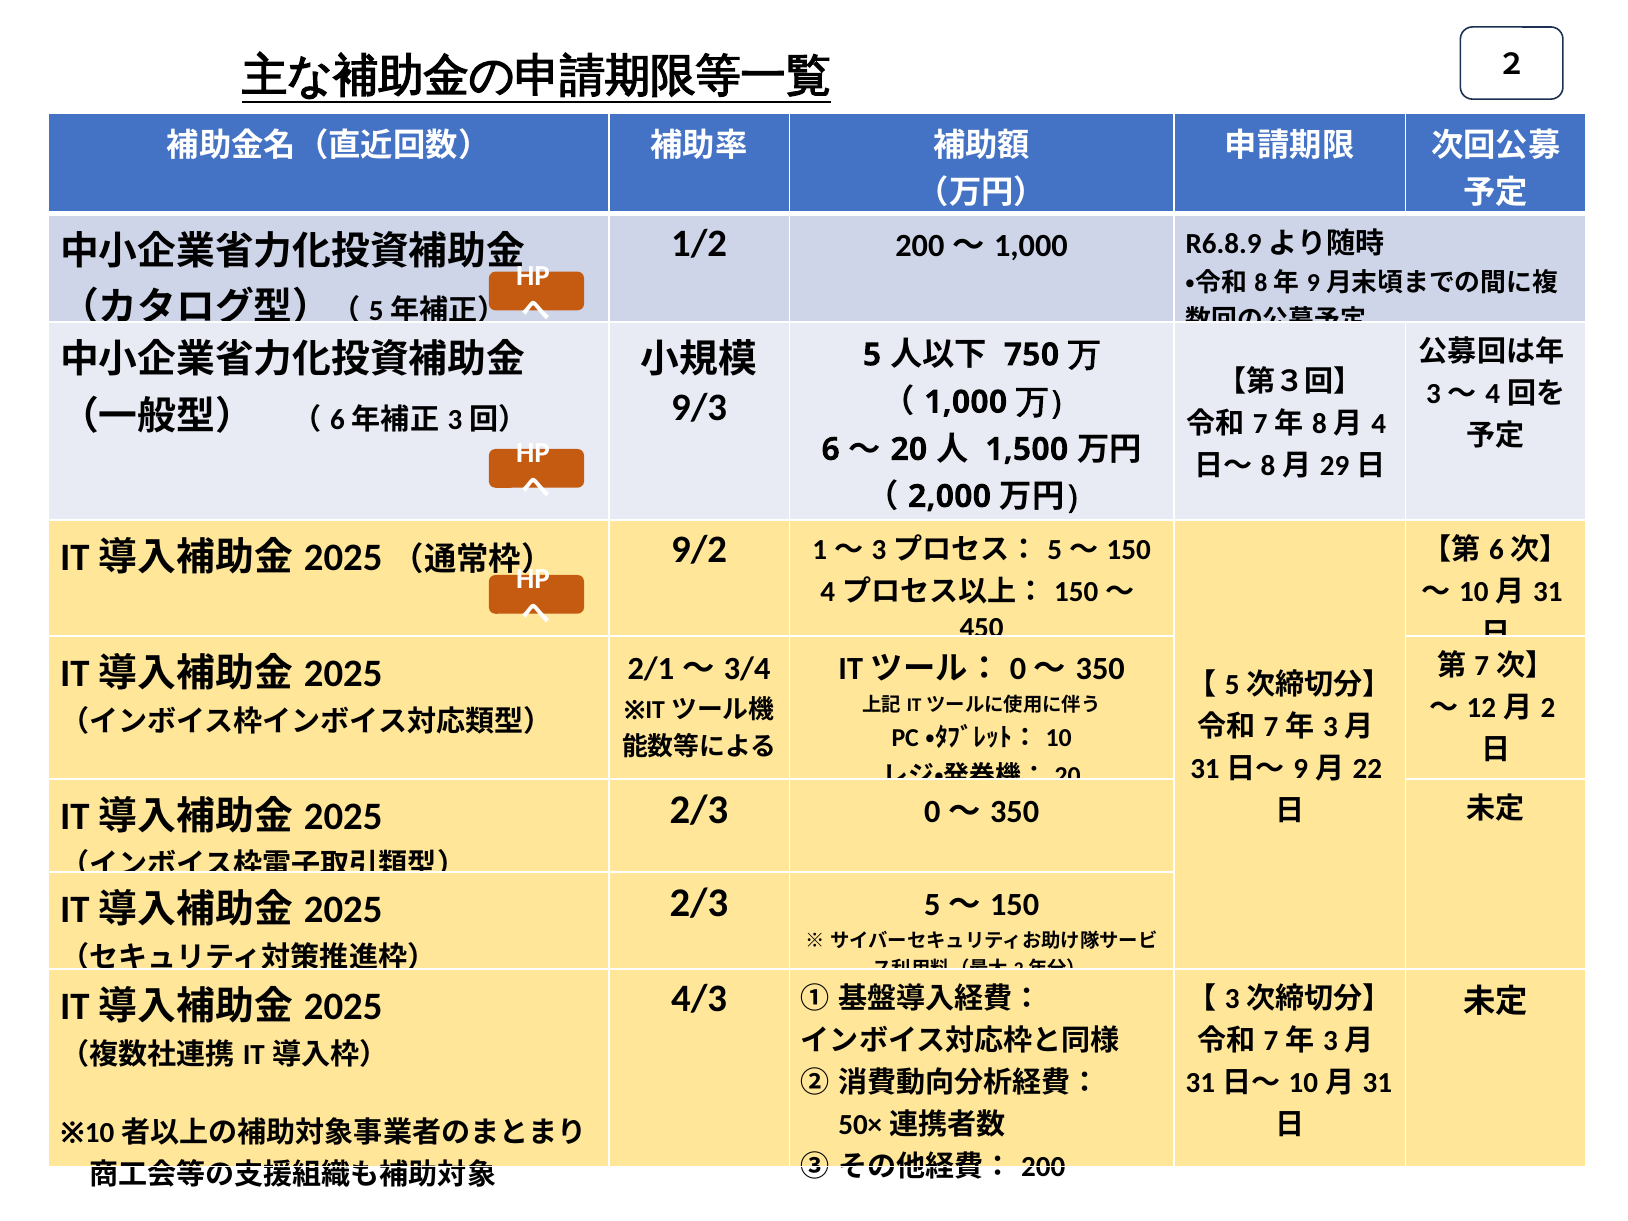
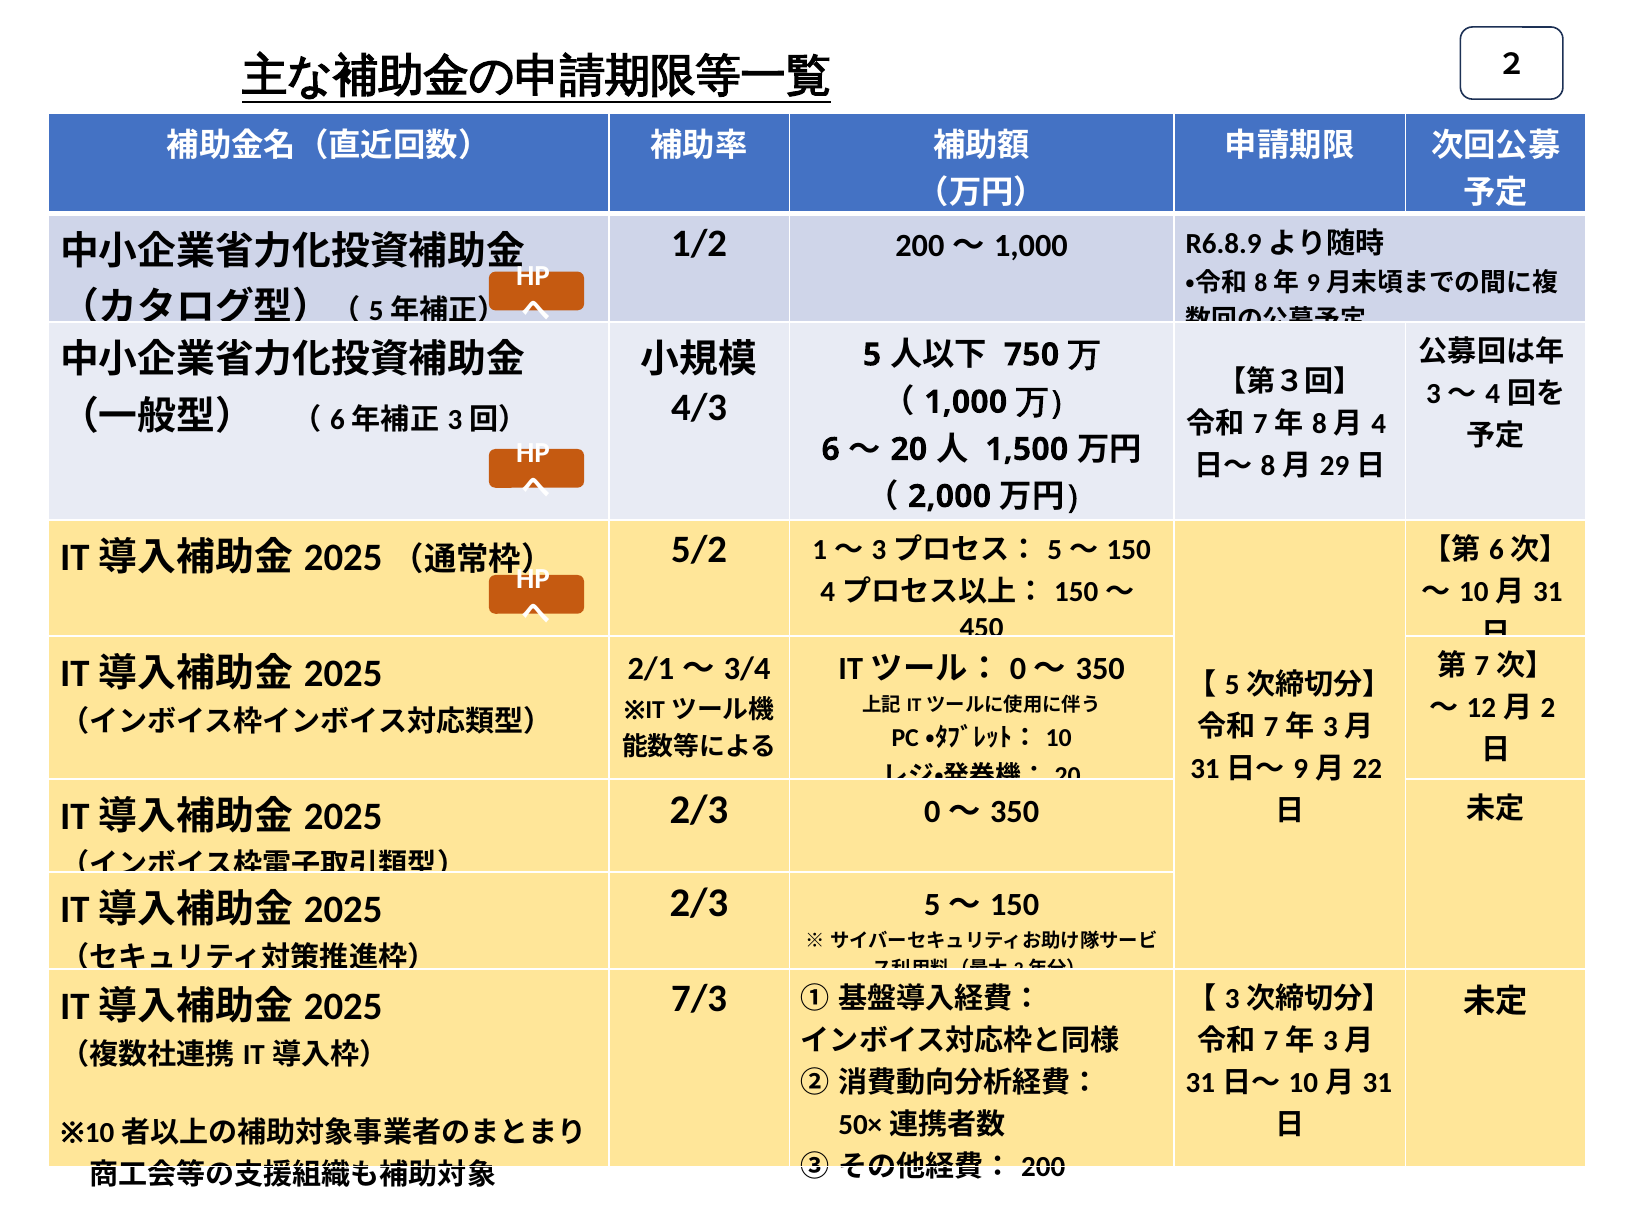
9/3: 9/3 -> 4/3
9/2: 9/2 -> 5/2
4/3: 4/3 -> 7/3
